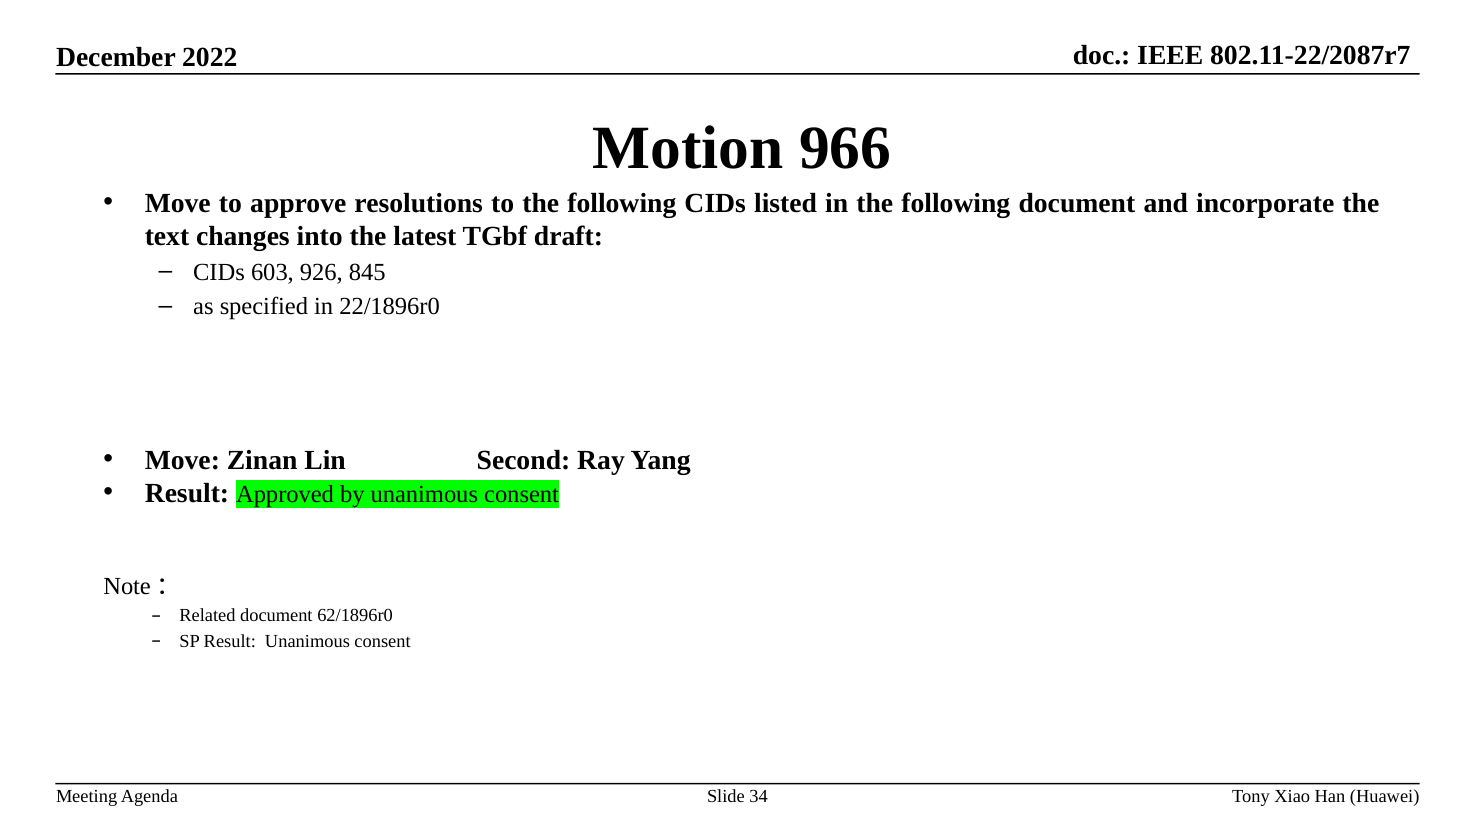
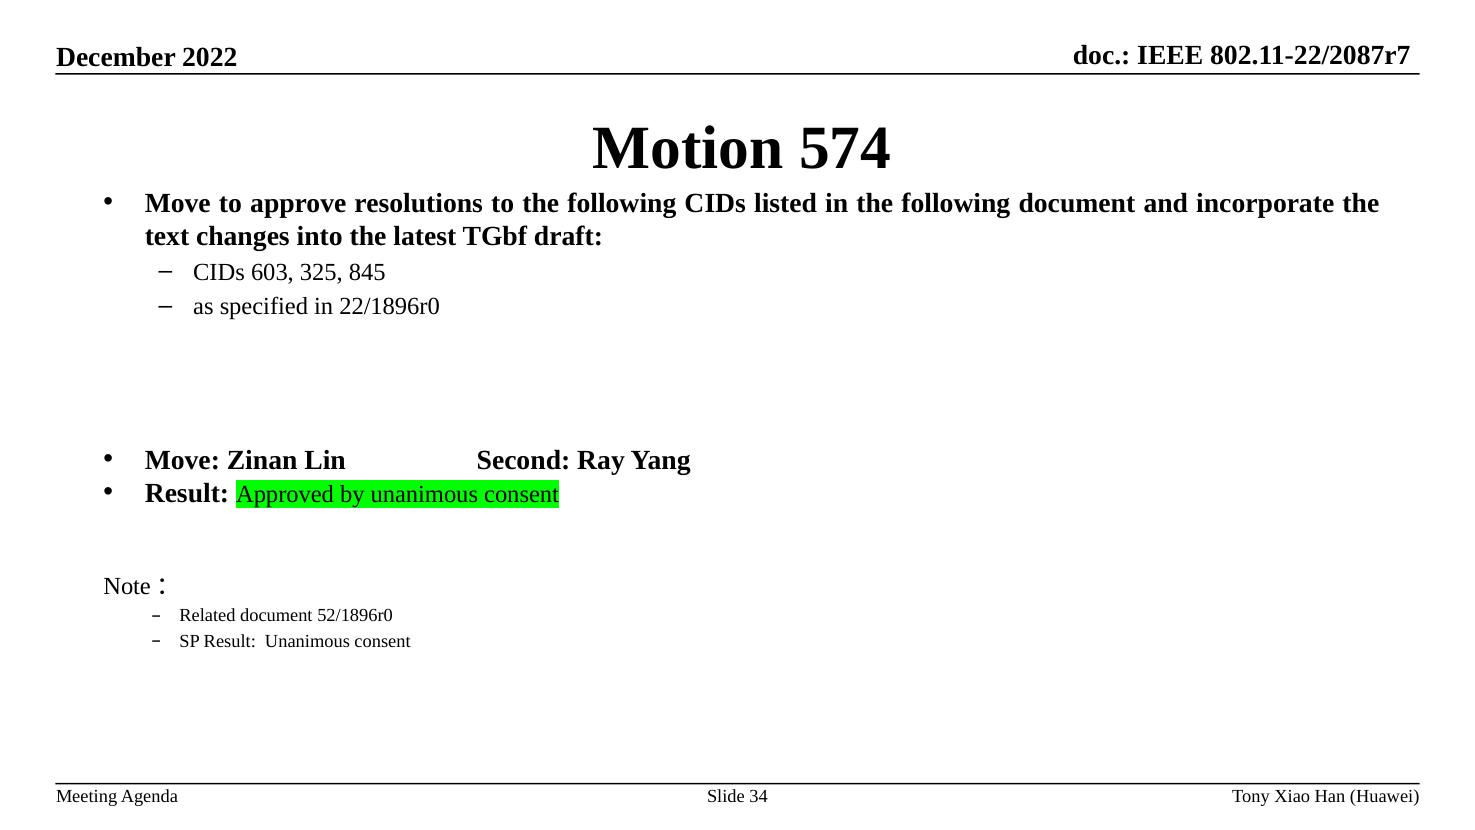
966: 966 -> 574
926: 926 -> 325
62/1896r0: 62/1896r0 -> 52/1896r0
